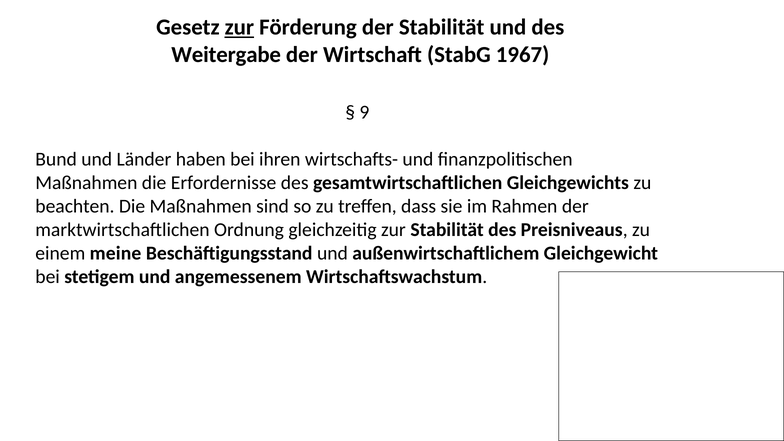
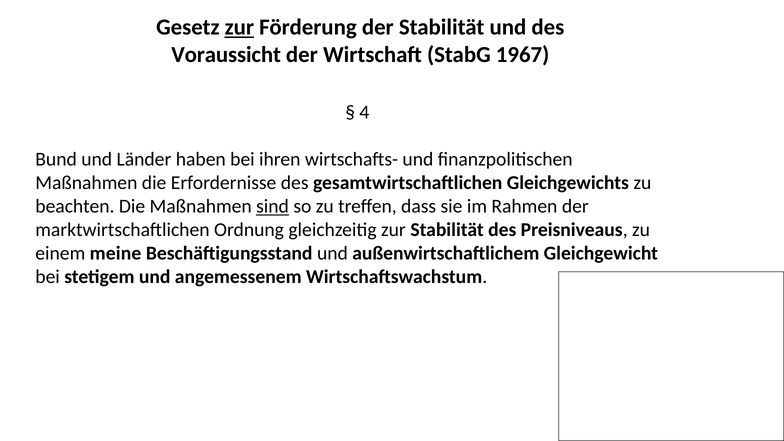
Weitergabe: Weitergabe -> Voraussicht
9: 9 -> 4
sind underline: none -> present
